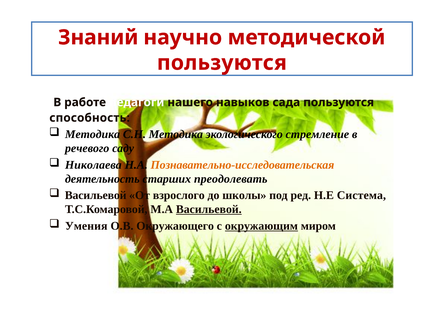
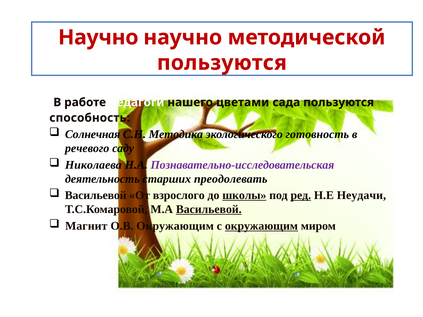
Знаний at (98, 37): Знаний -> Научно
навыков: навыков -> цветами
Методика at (93, 134): Методика -> Солнечная
стремление: стремление -> готовность
Познавательно-исследовательская colour: orange -> purple
школы underline: none -> present
ред underline: none -> present
Система: Система -> Неудачи
Умения: Умения -> Магнит
О.В Окружающего: Окружающего -> Окружающим
